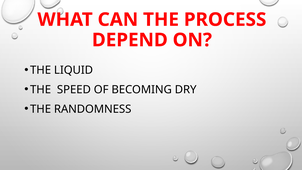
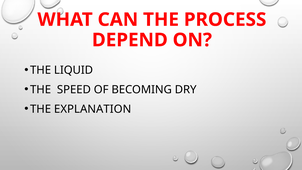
RANDOMNESS: RANDOMNESS -> EXPLANATION
